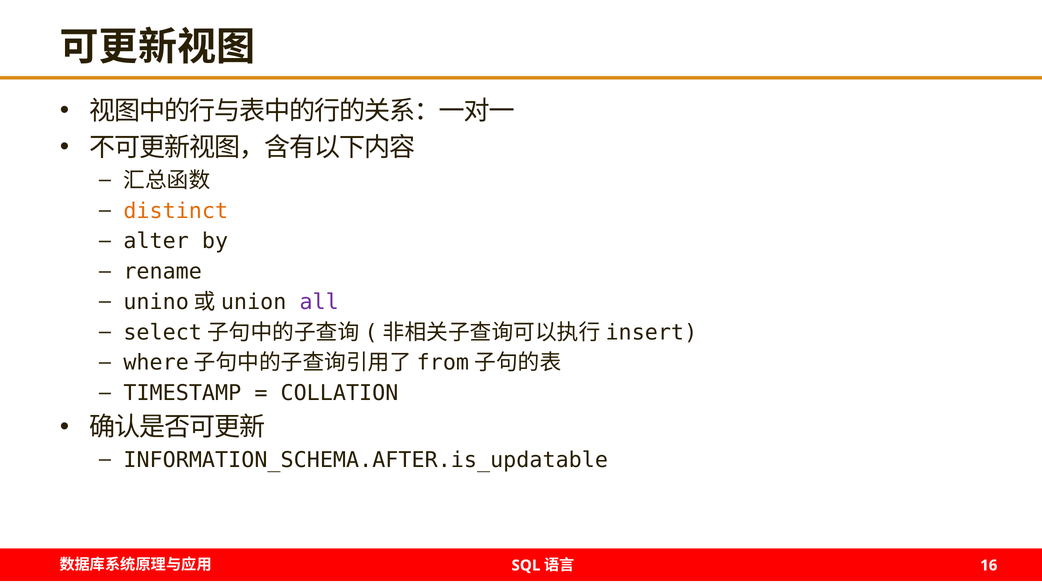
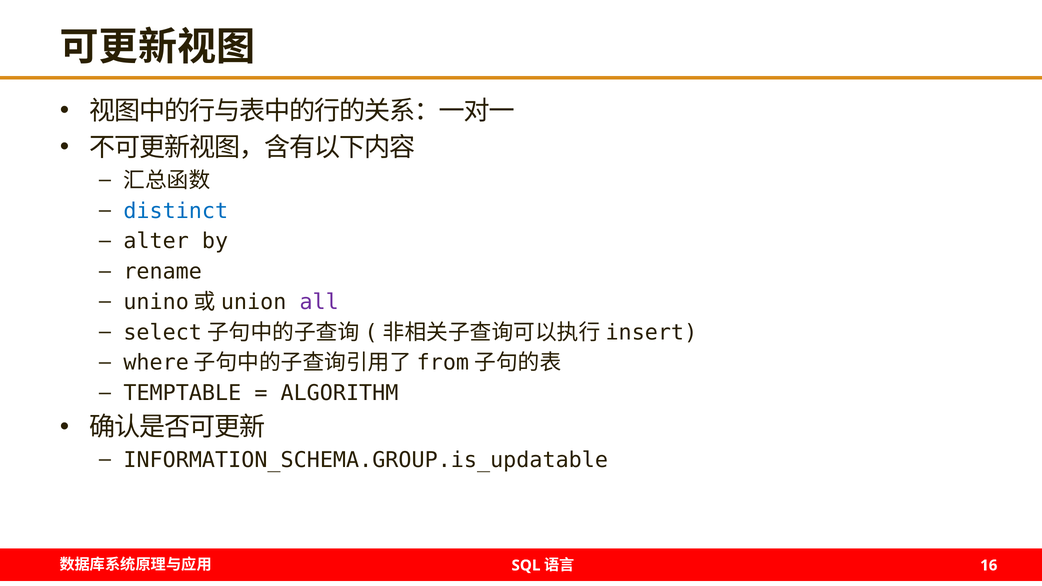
distinct colour: orange -> blue
TIMESTAMP: TIMESTAMP -> TEMPTABLE
COLLATION: COLLATION -> ALGORITHM
INFORMATION_SCHEMA.AFTER.is_updatable: INFORMATION_SCHEMA.AFTER.is_updatable -> INFORMATION_SCHEMA.GROUP.is_updatable
